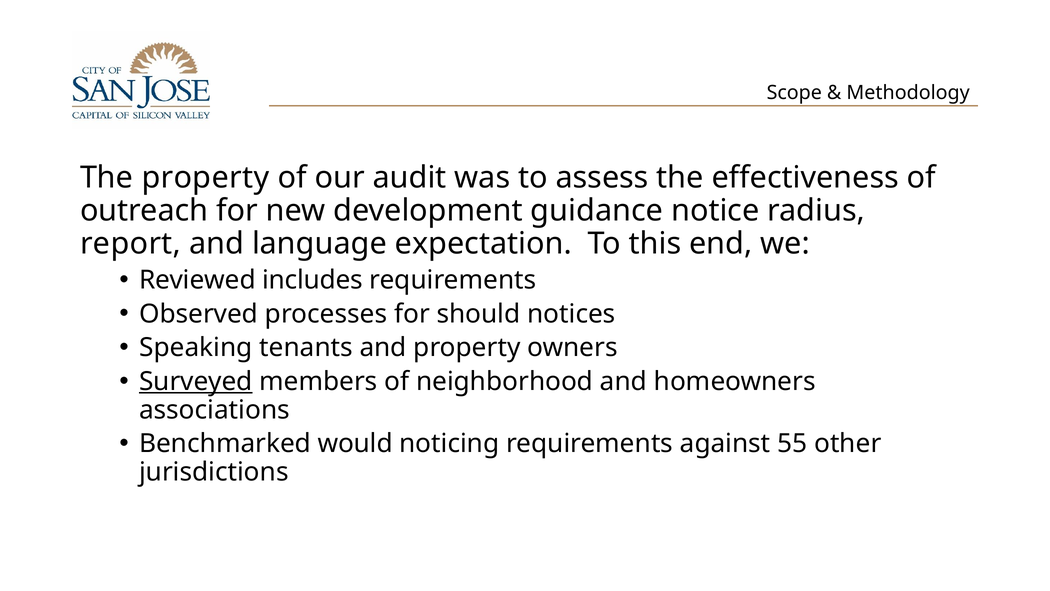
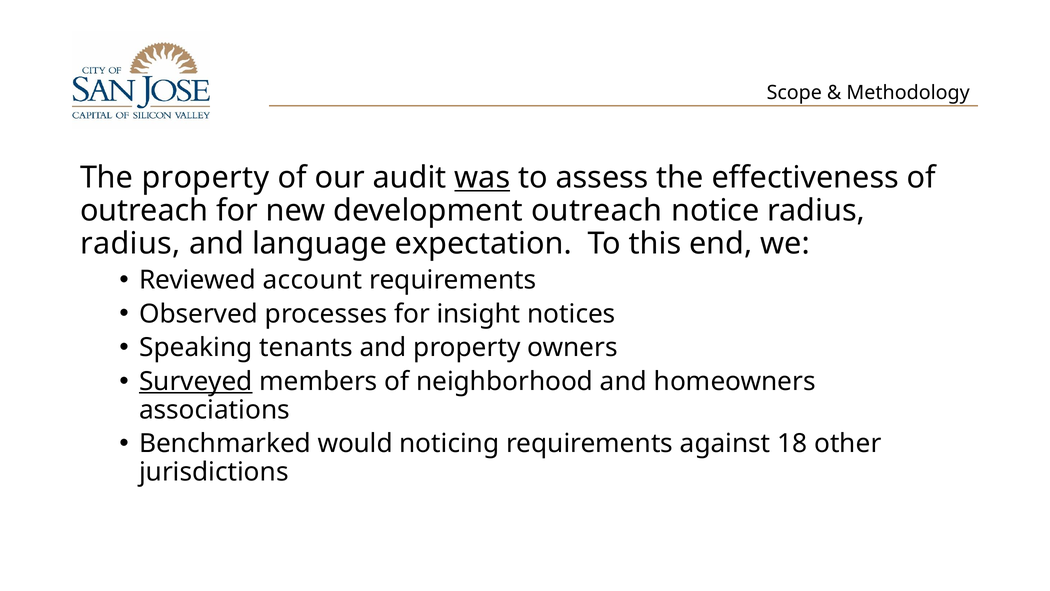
was underline: none -> present
development guidance: guidance -> outreach
report at (131, 244): report -> radius
includes: includes -> account
should: should -> insight
55: 55 -> 18
